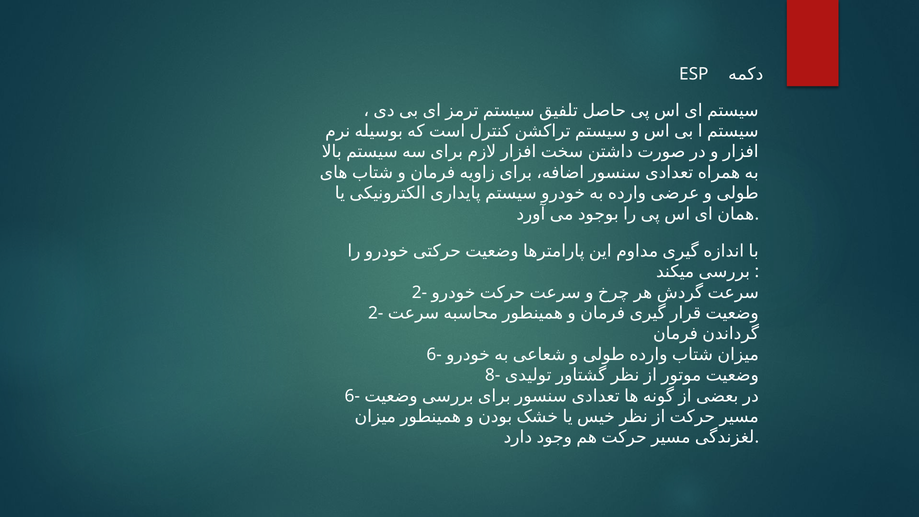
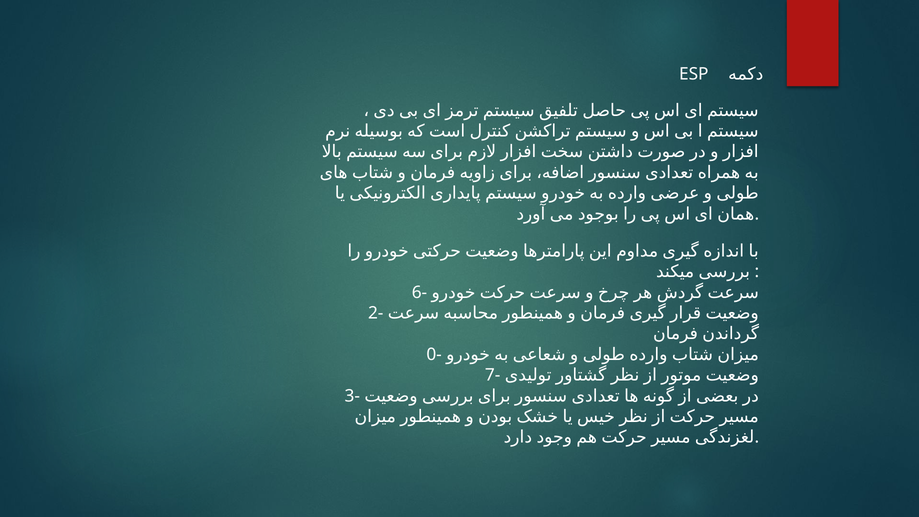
2- at (419, 292): 2- -> 6-
6- at (434, 354): 6- -> 0-
8-: 8- -> 7-
6- at (352, 396): 6- -> 3-
